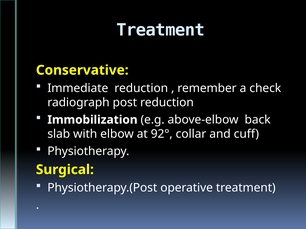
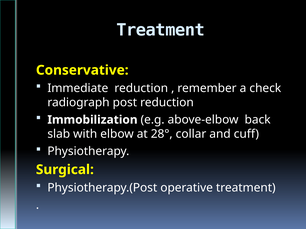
92°: 92° -> 28°
